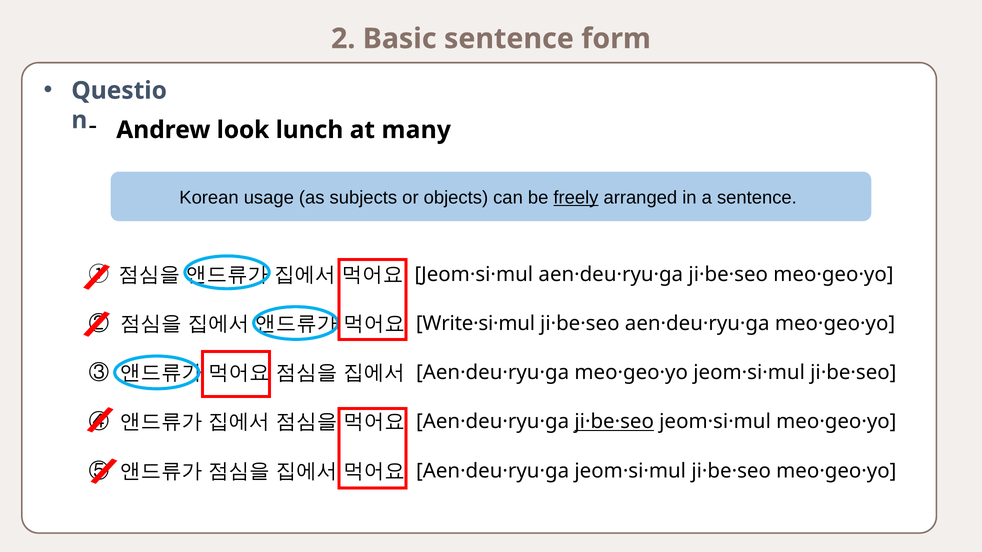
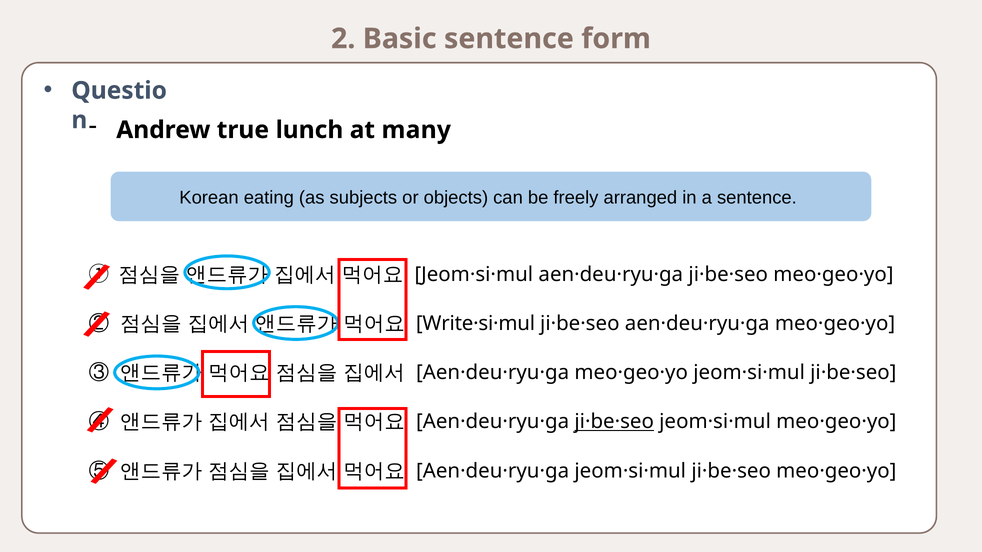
look: look -> true
usage: usage -> eating
freely underline: present -> none
